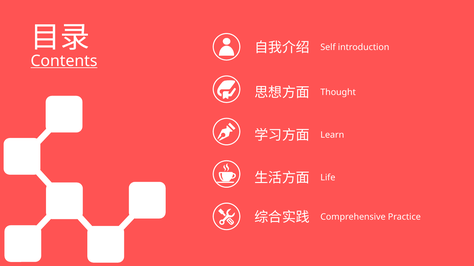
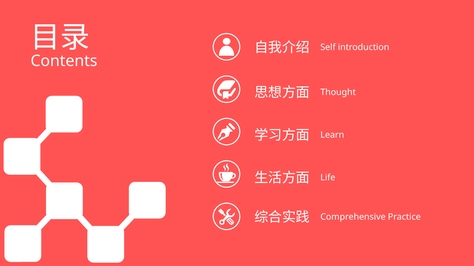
Contents underline: present -> none
